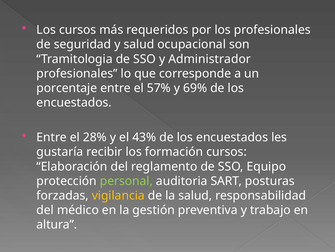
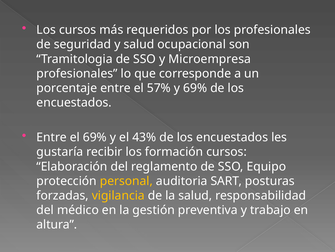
Administrador: Administrador -> Microempresa
el 28%: 28% -> 69%
personal colour: light green -> yellow
